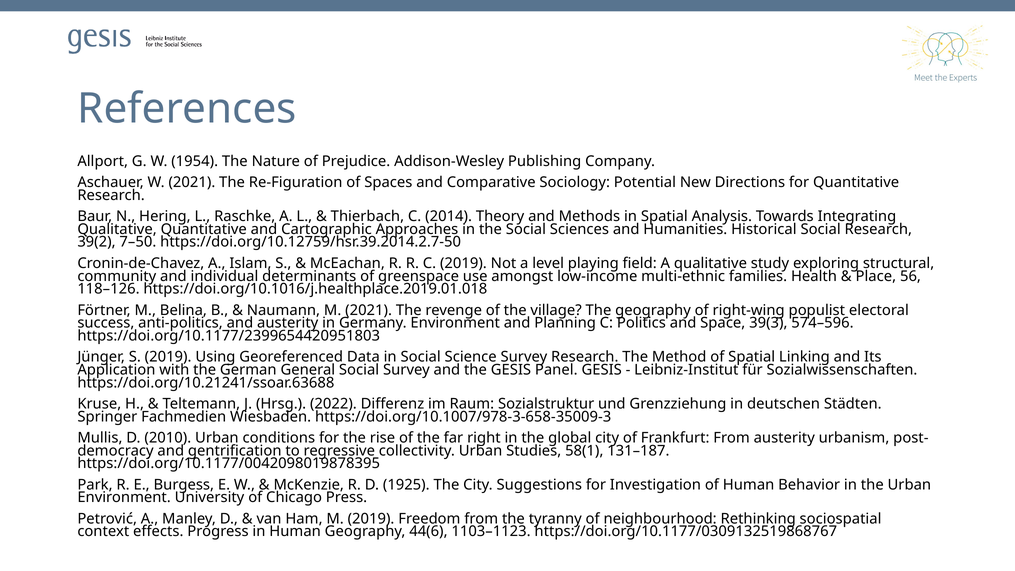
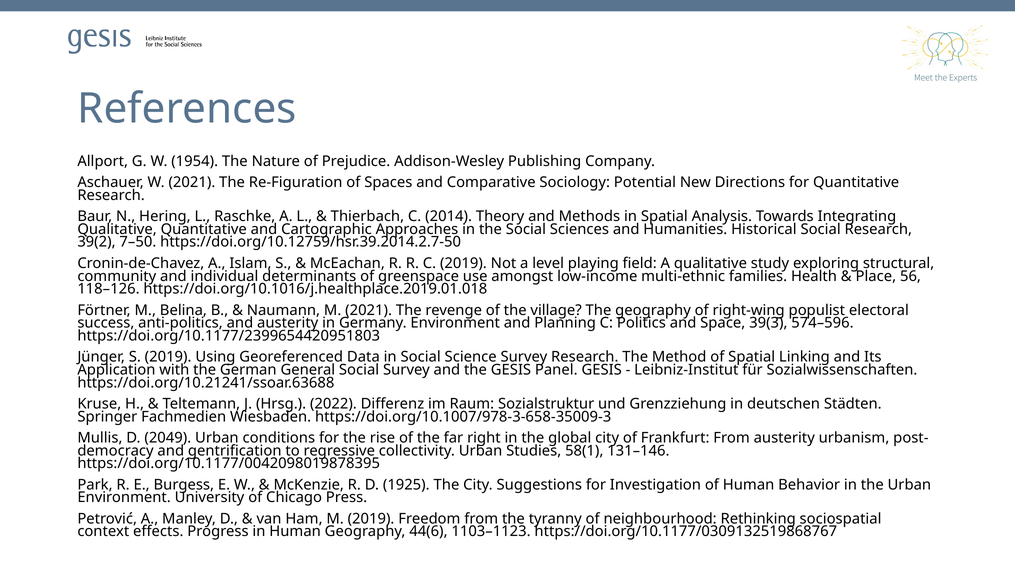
2010: 2010 -> 2049
131–187: 131–187 -> 131–146
